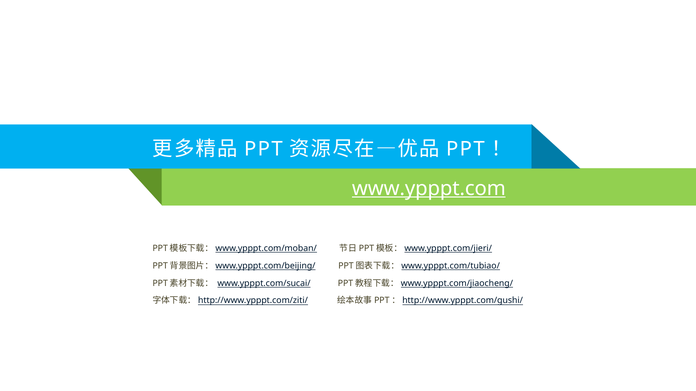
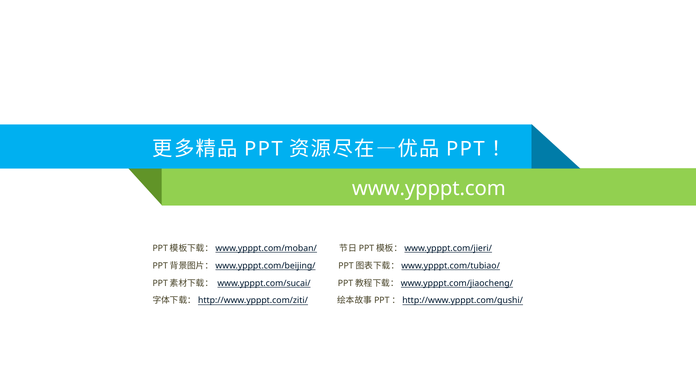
www.ypppt.com underline: present -> none
